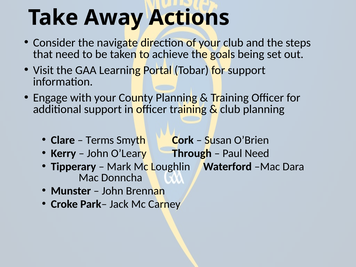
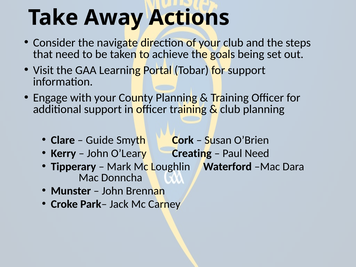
Terms: Terms -> Guide
Through: Through -> Creating
